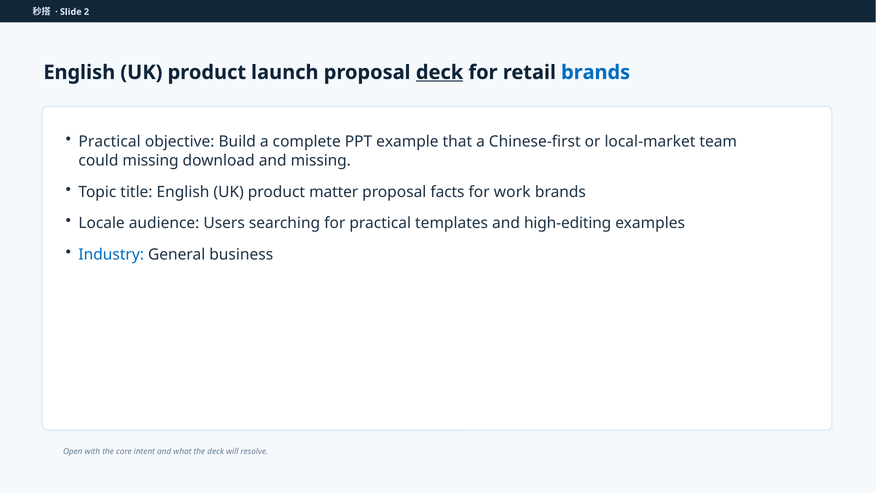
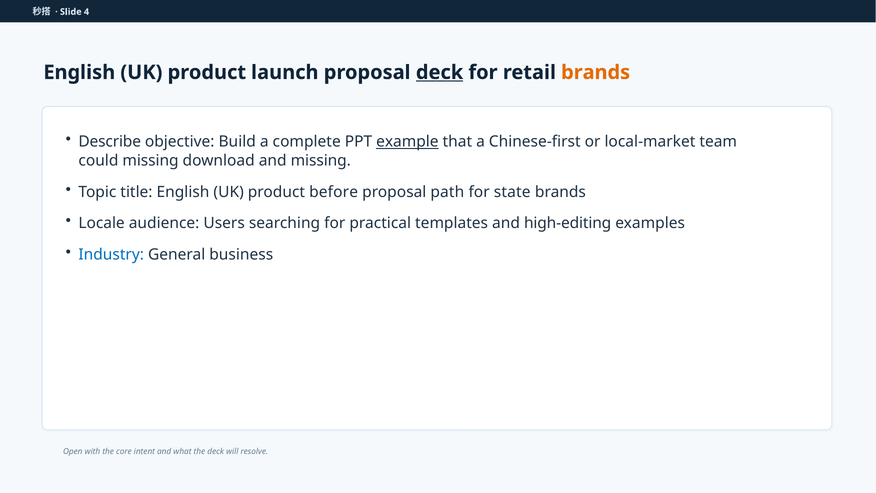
2: 2 -> 4
brands at (596, 72) colour: blue -> orange
Practical at (110, 142): Practical -> Describe
example underline: none -> present
matter: matter -> before
facts: facts -> path
work: work -> state
